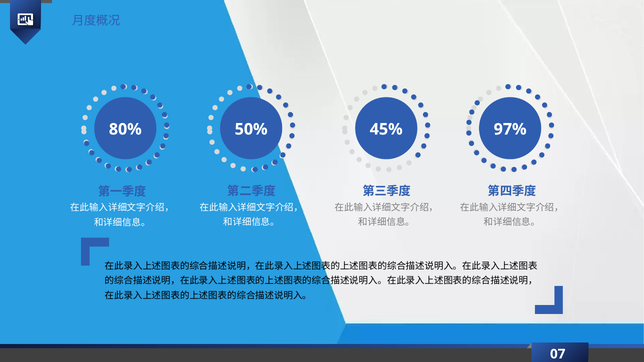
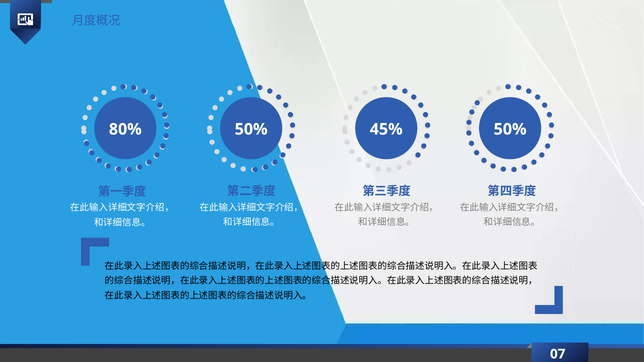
97% at (510, 129): 97% -> 50%
